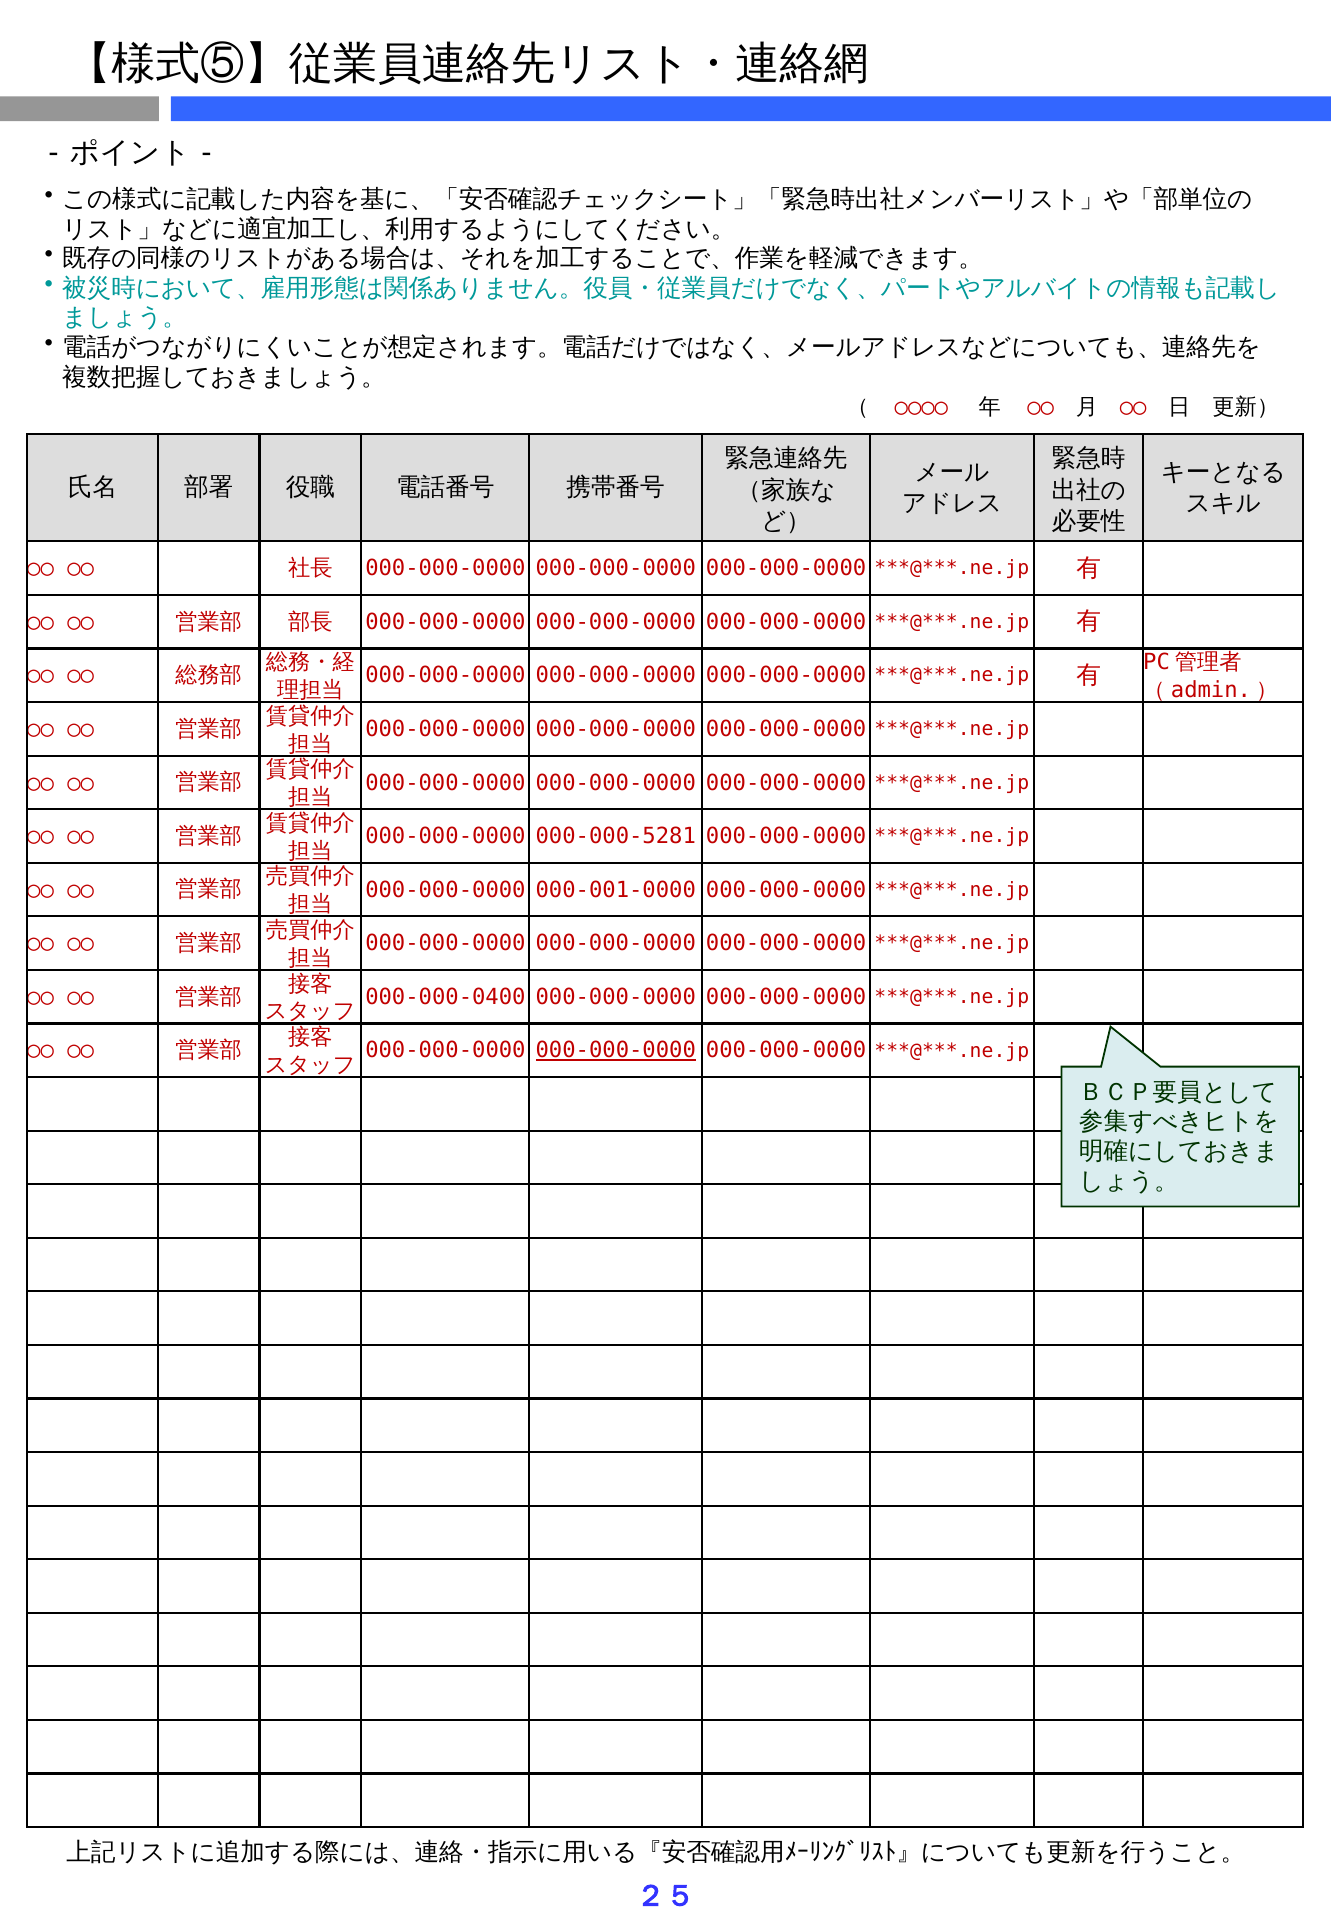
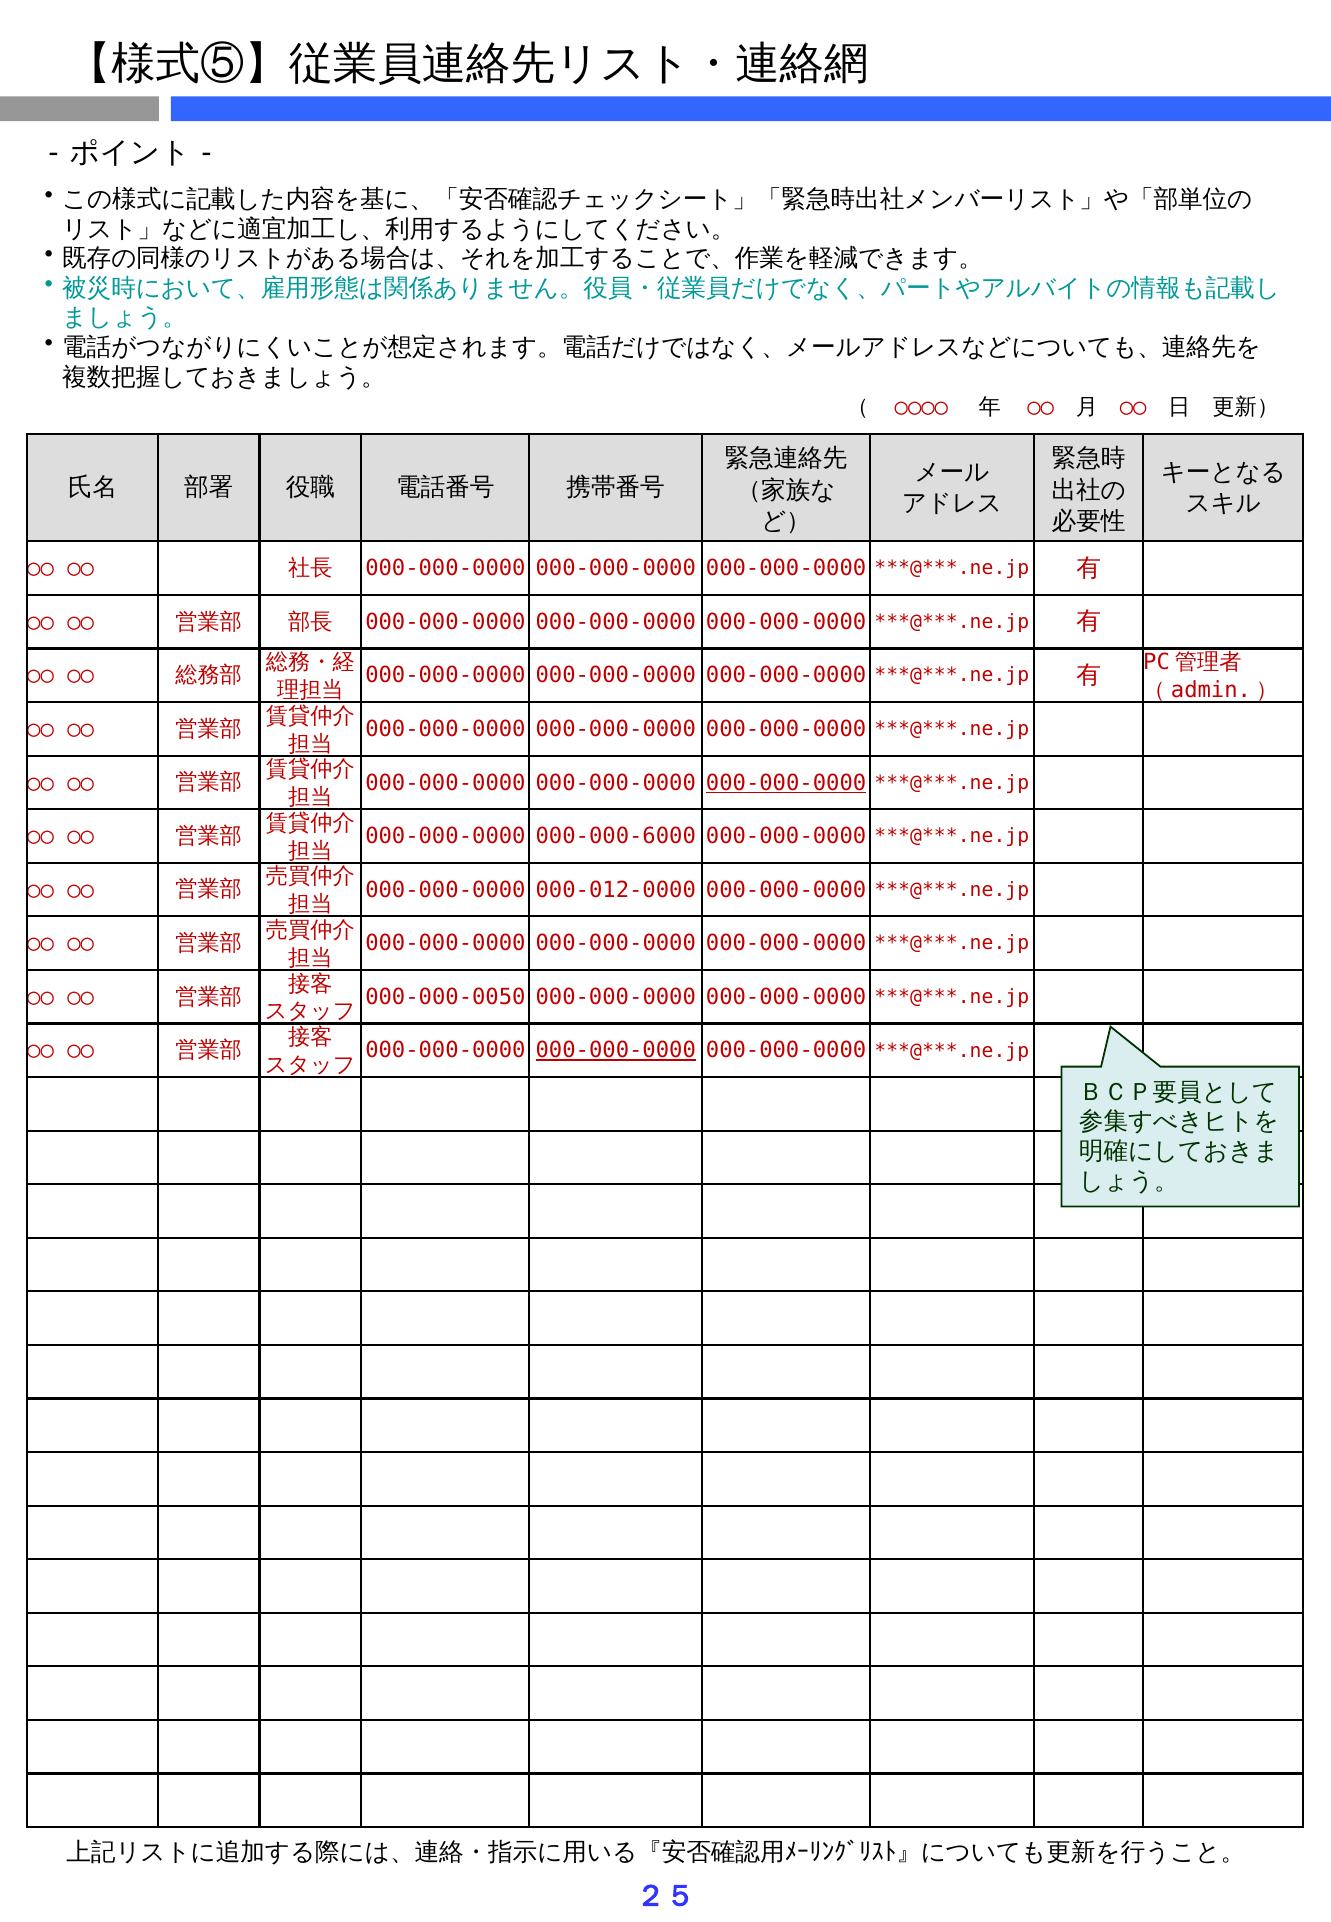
000-000-0000 at (786, 783) underline: none -> present
000-000-5281: 000-000-5281 -> 000-000-6000
000-001-0000: 000-001-0000 -> 000-012-0000
000-000-0400: 000-000-0400 -> 000-000-0050
